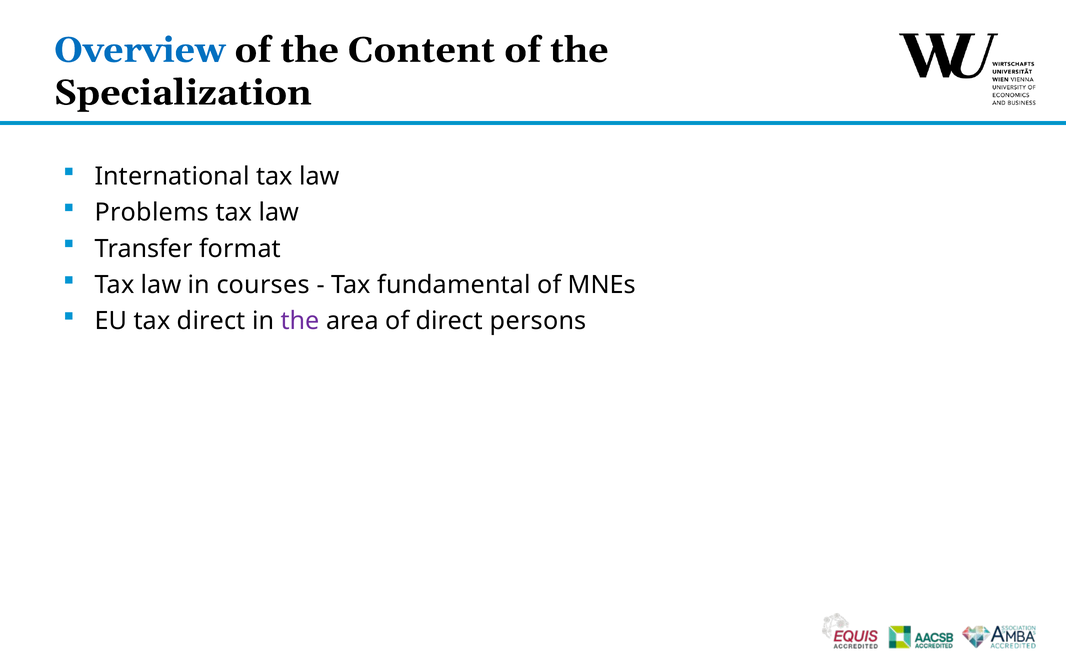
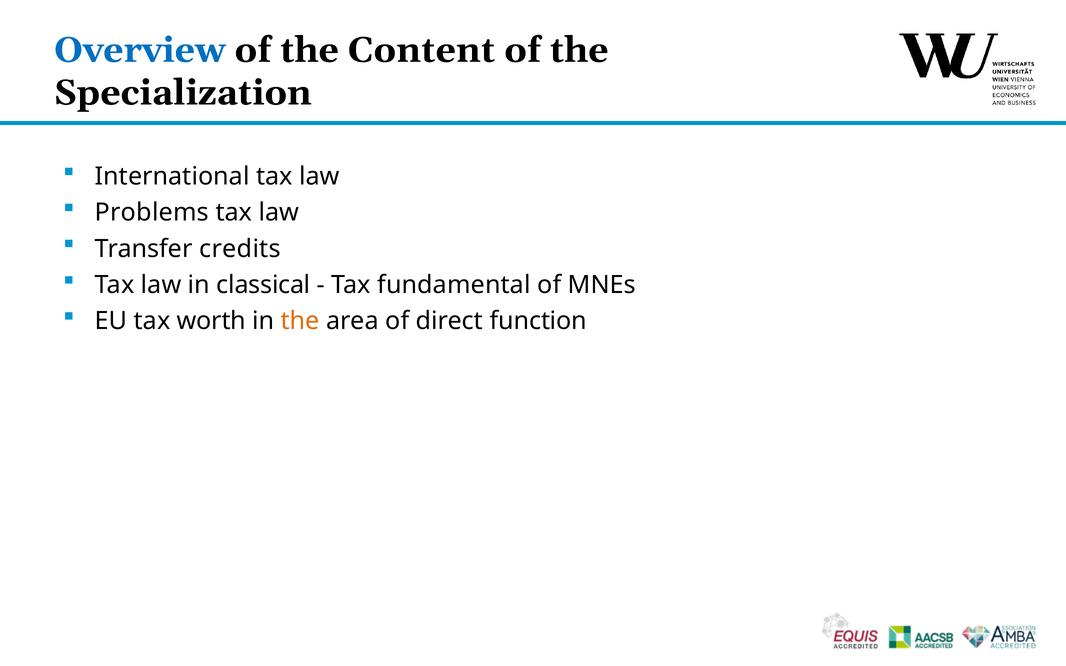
format: format -> credits
courses: courses -> classical
tax direct: direct -> worth
the at (300, 321) colour: purple -> orange
persons: persons -> function
